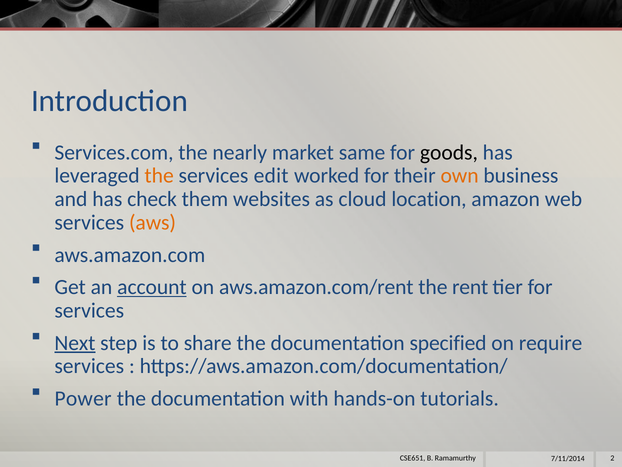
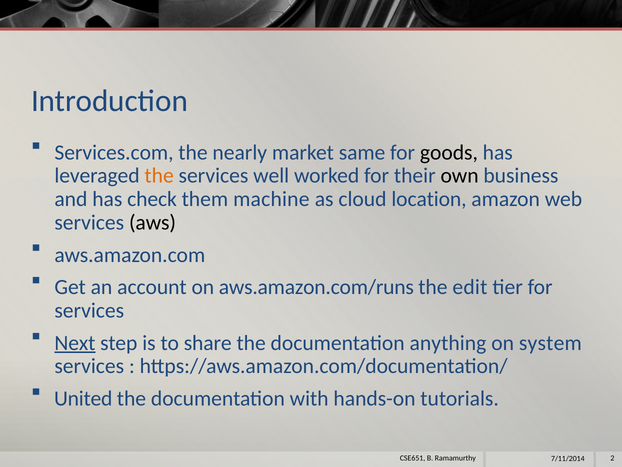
edit: edit -> well
own colour: orange -> black
websites: websites -> machine
aws colour: orange -> black
account underline: present -> none
aws.amazon.com/rent: aws.amazon.com/rent -> aws.amazon.com/runs
rent: rent -> edit
specified: specified -> anything
require: require -> system
Power: Power -> United
